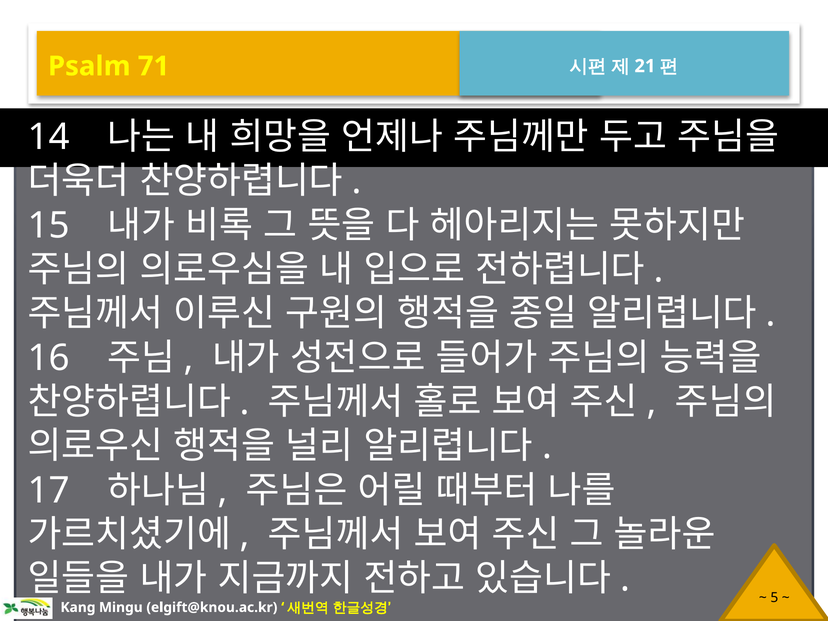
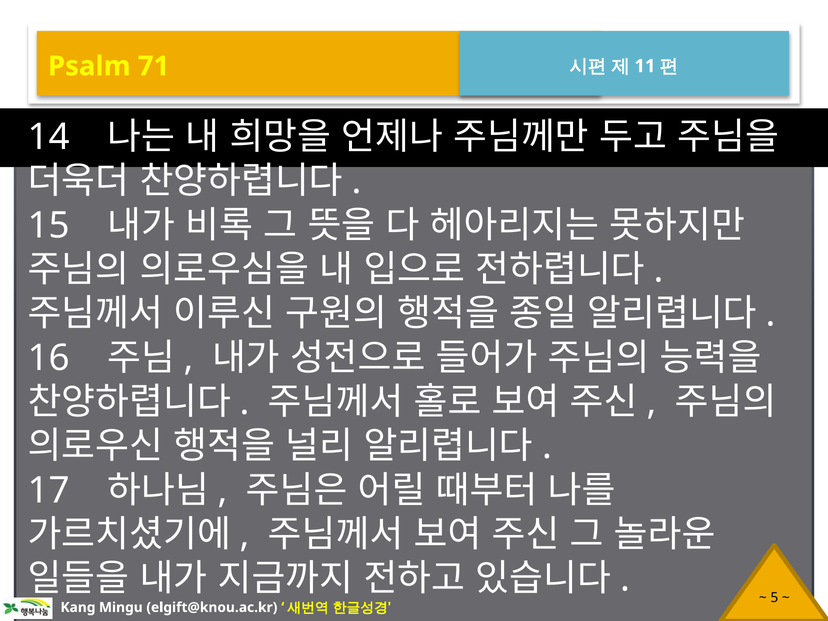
21: 21 -> 11
